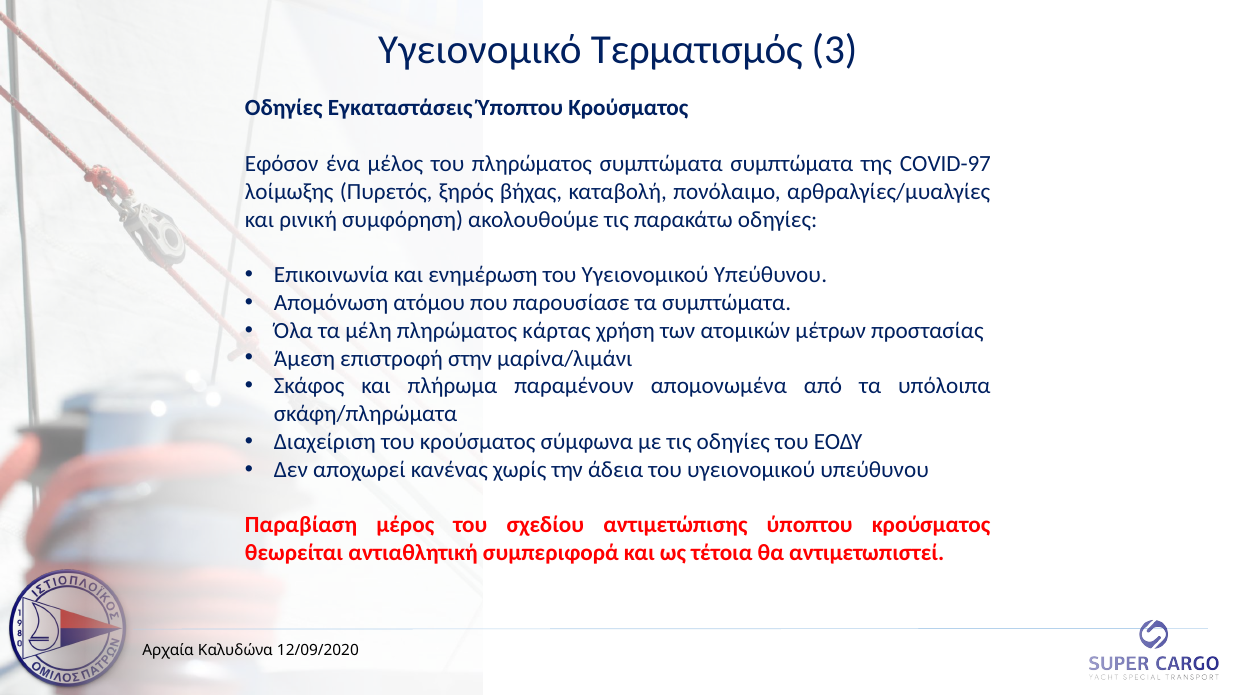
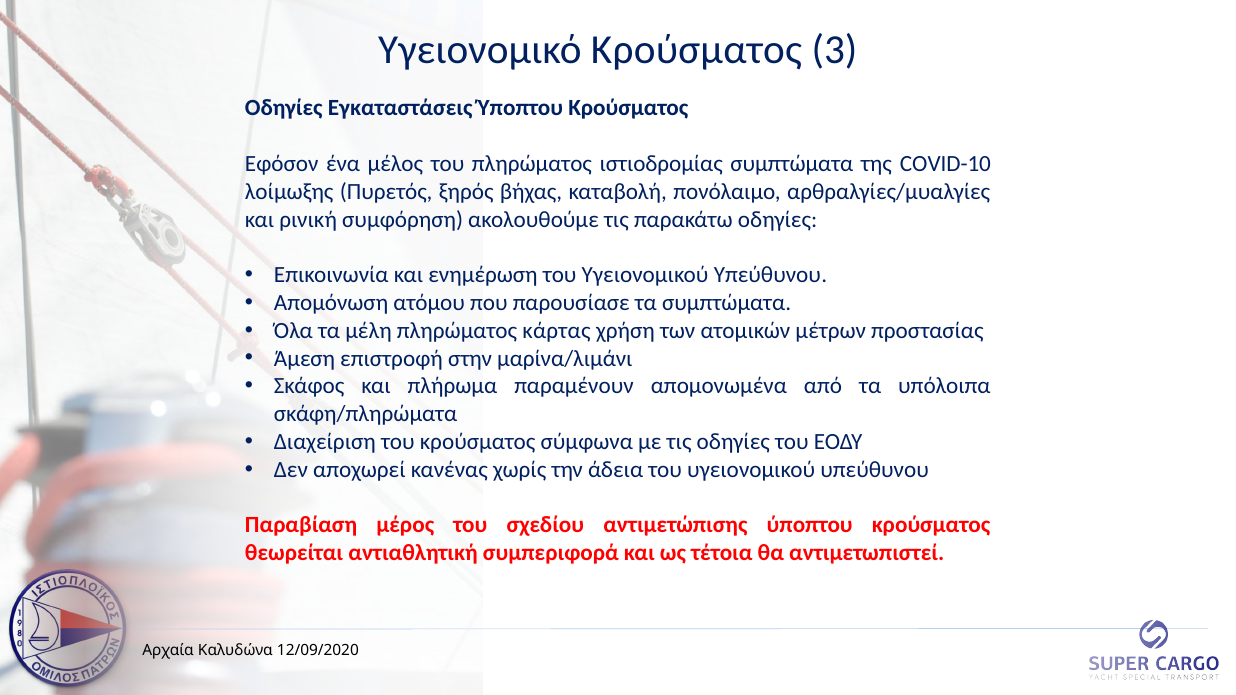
Υγειονομικό Τερματισμός: Τερματισμός -> Κρούσματος
πληρώματος συμπτώματα: συμπτώματα -> ιστιοδρομίας
COVID-97: COVID-97 -> COVID-10
